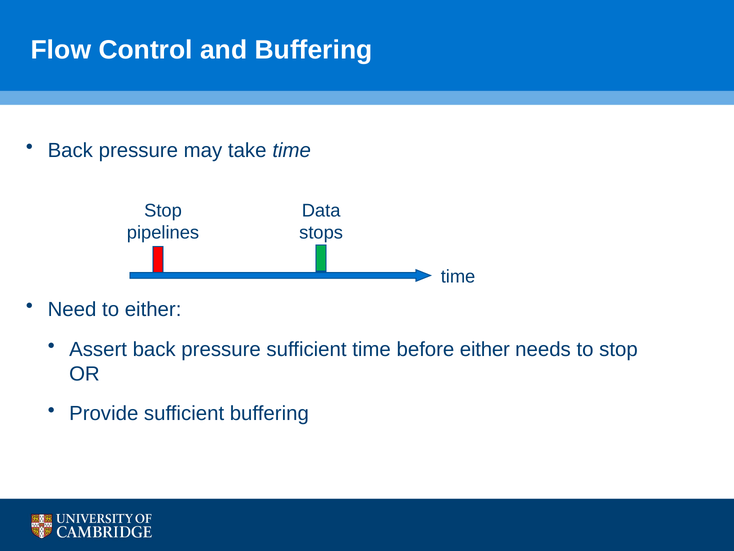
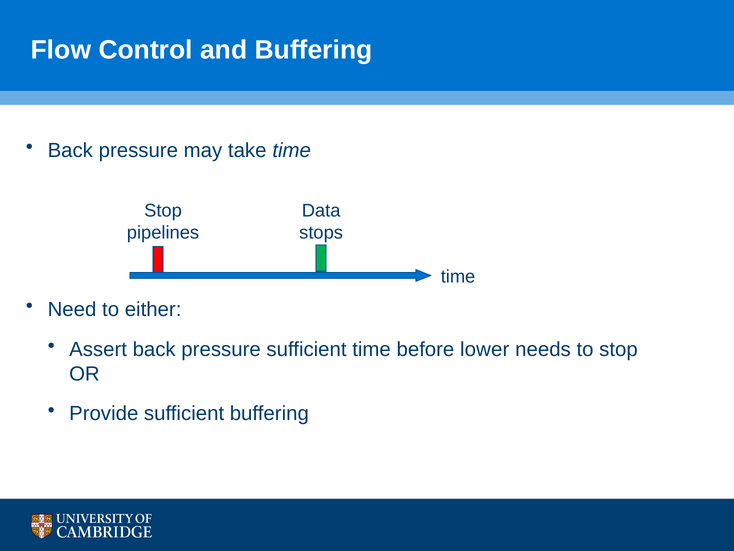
before either: either -> lower
